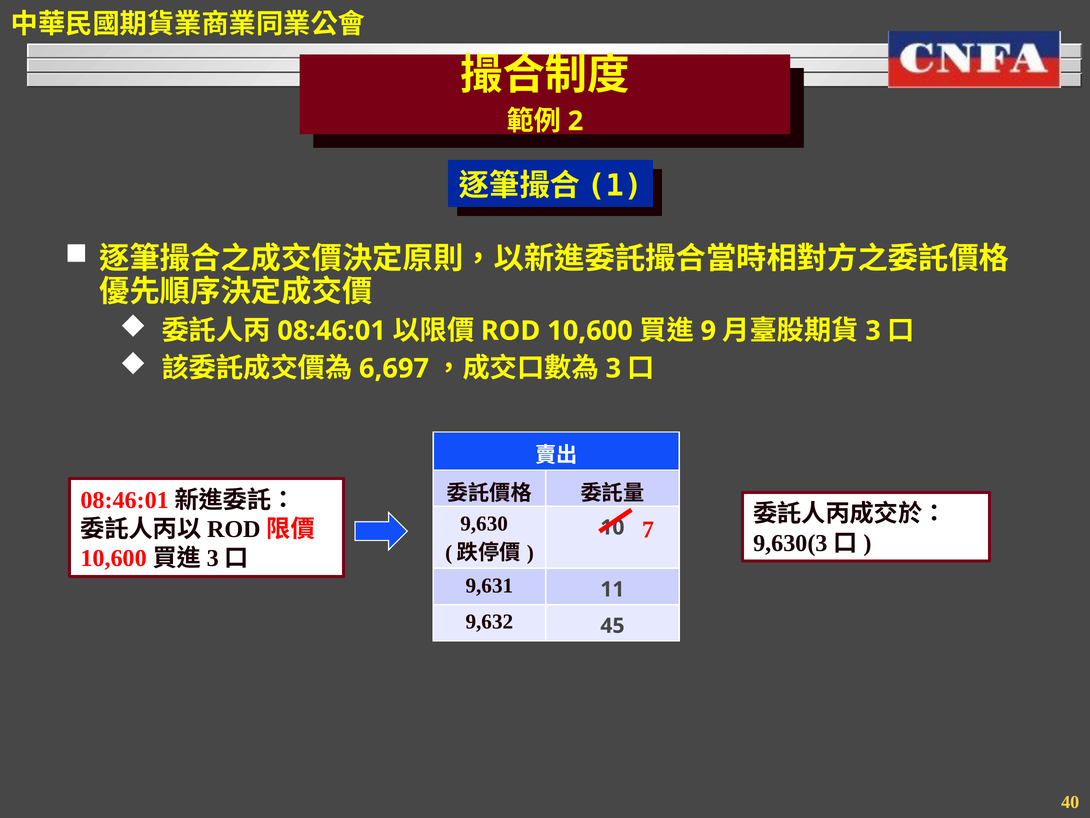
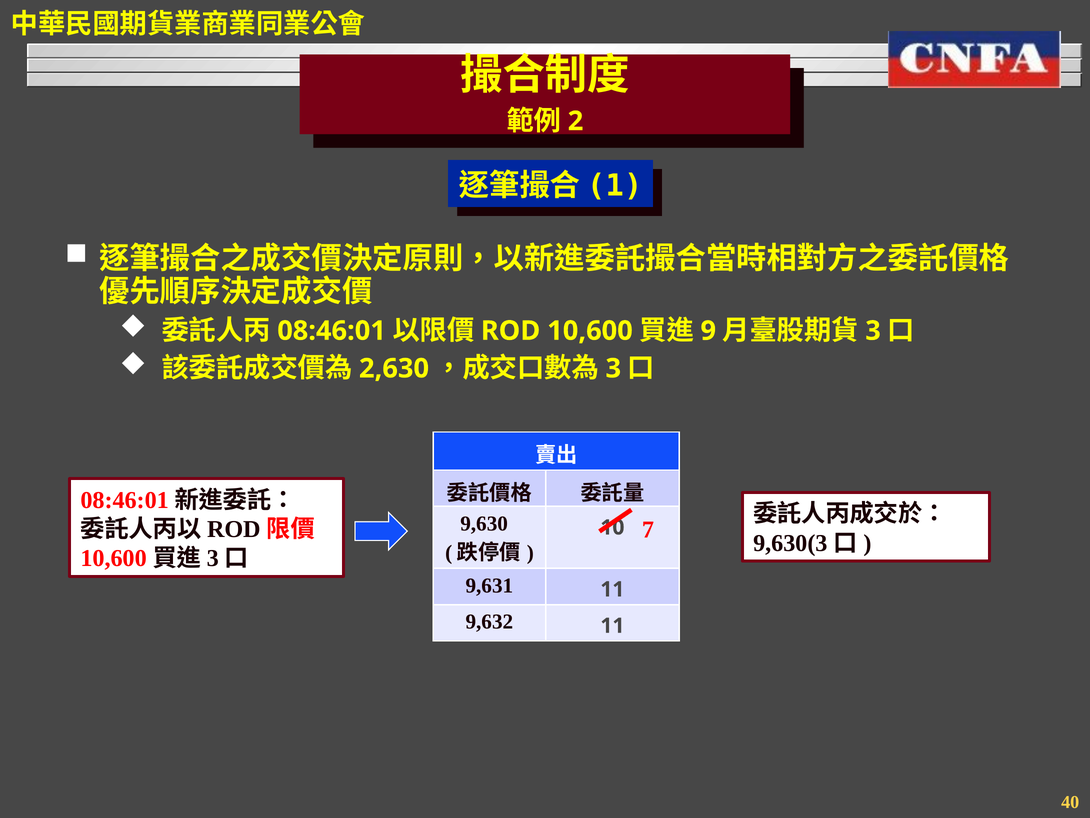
6,697: 6,697 -> 2,630
9,632 45: 45 -> 11
